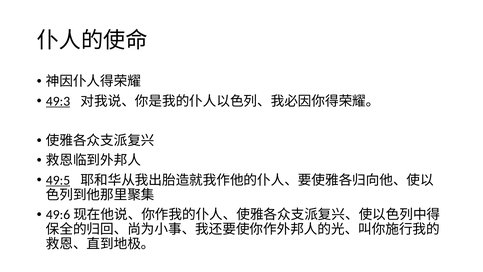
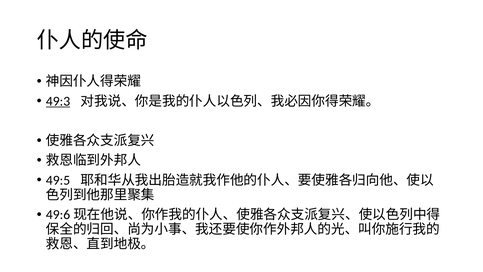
49:5 underline: present -> none
